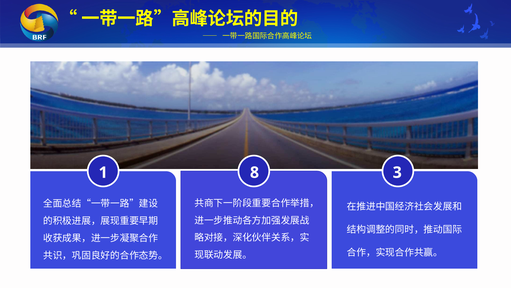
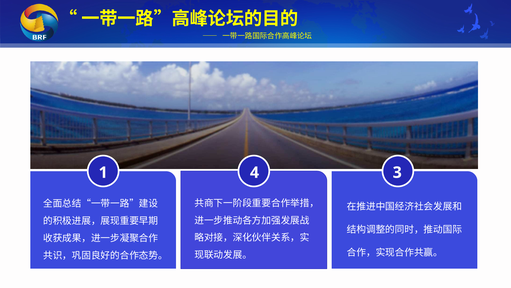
8: 8 -> 4
